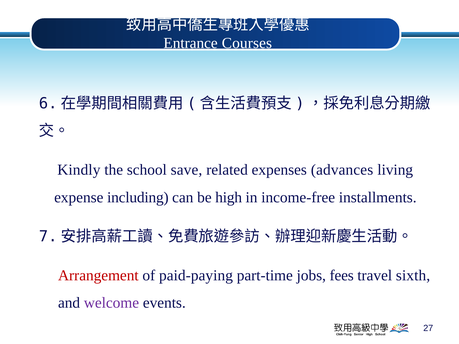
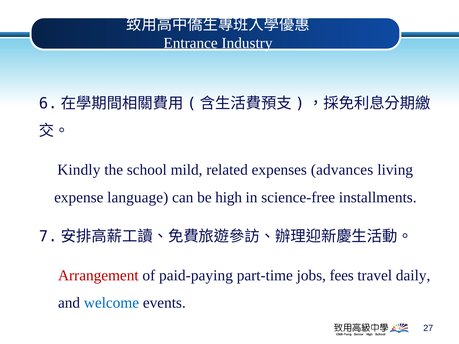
Courses: Courses -> Industry
save: save -> mild
including: including -> language
income-free: income-free -> science-free
sixth: sixth -> daily
welcome colour: purple -> blue
